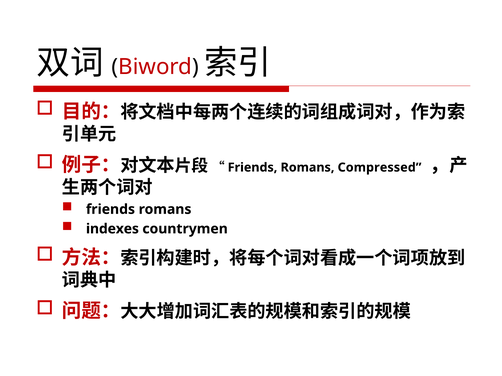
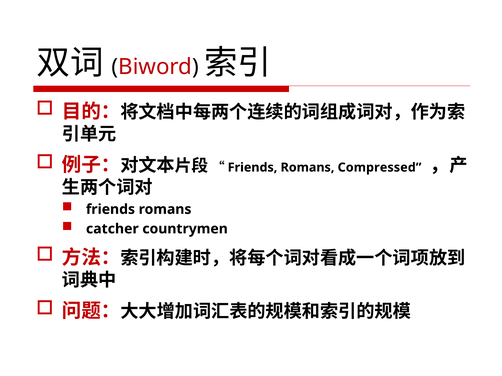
indexes: indexes -> catcher
